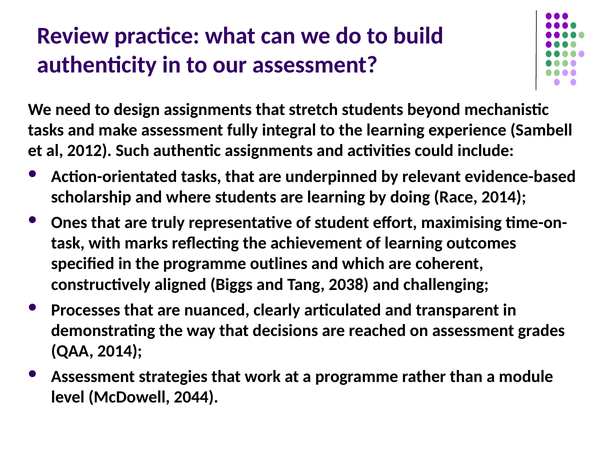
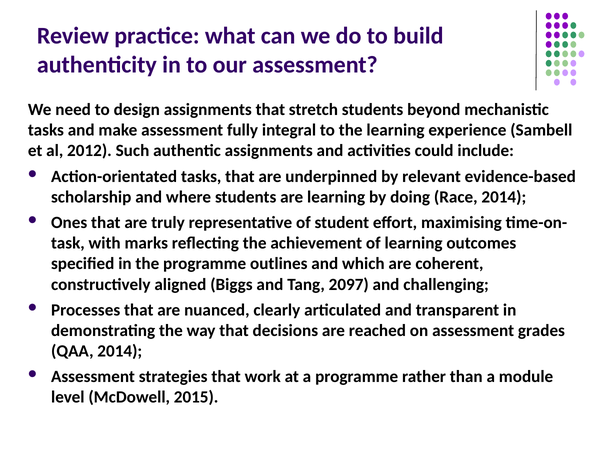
2038: 2038 -> 2097
2044: 2044 -> 2015
